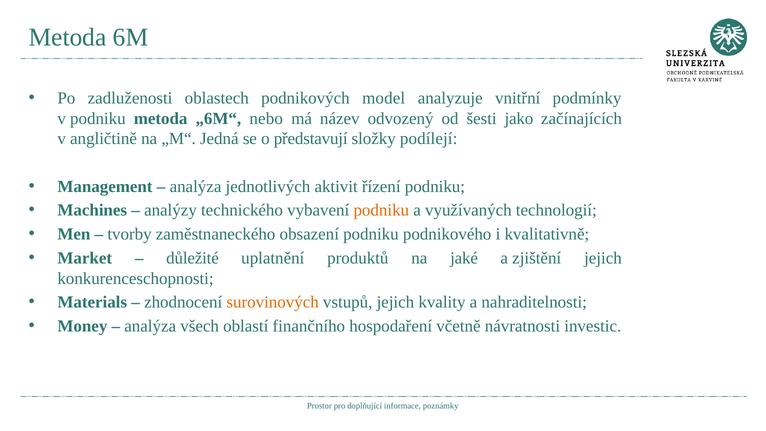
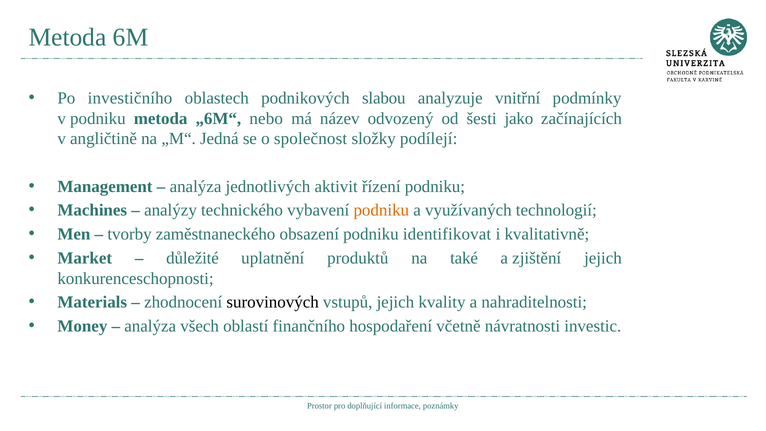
zadluženosti: zadluženosti -> investičního
model: model -> slabou
představují: představují -> společnost
podnikového: podnikového -> identifikovat
jaké: jaké -> také
surovinových colour: orange -> black
